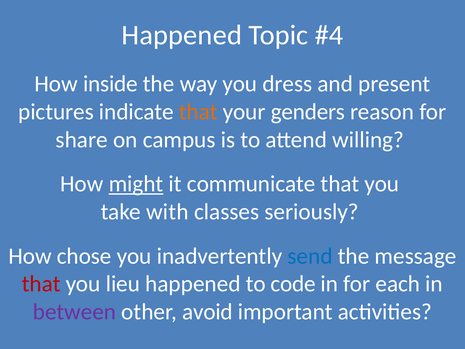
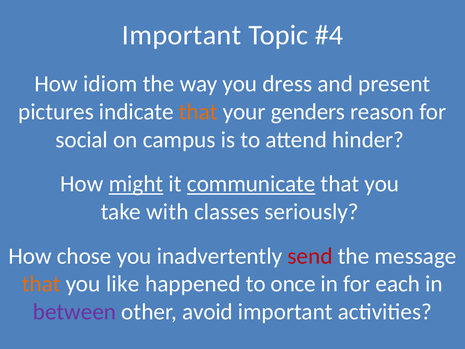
Happened at (182, 35): Happened -> Important
inside: inside -> idiom
share: share -> social
willing: willing -> hinder
communicate underline: none -> present
send colour: blue -> red
that at (41, 284) colour: red -> orange
lieu: lieu -> like
code: code -> once
